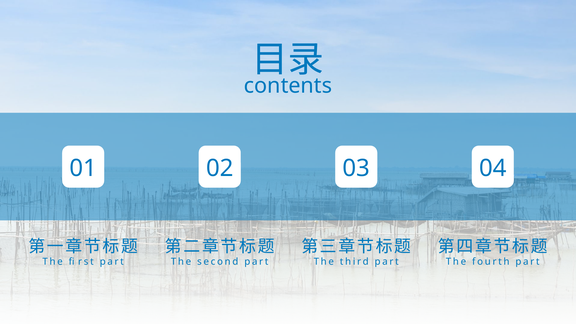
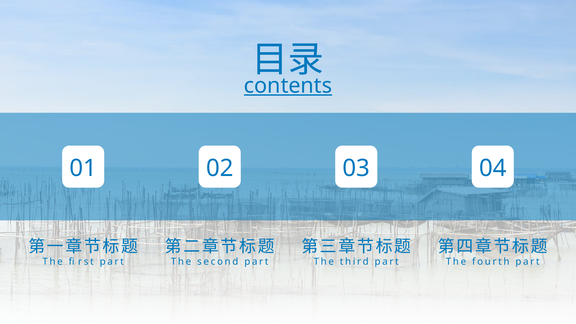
contents underline: none -> present
